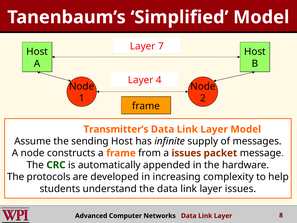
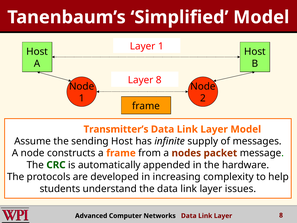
Layer 7: 7 -> 1
4 at (159, 80): 4 -> 8
a issues: issues -> nodes
